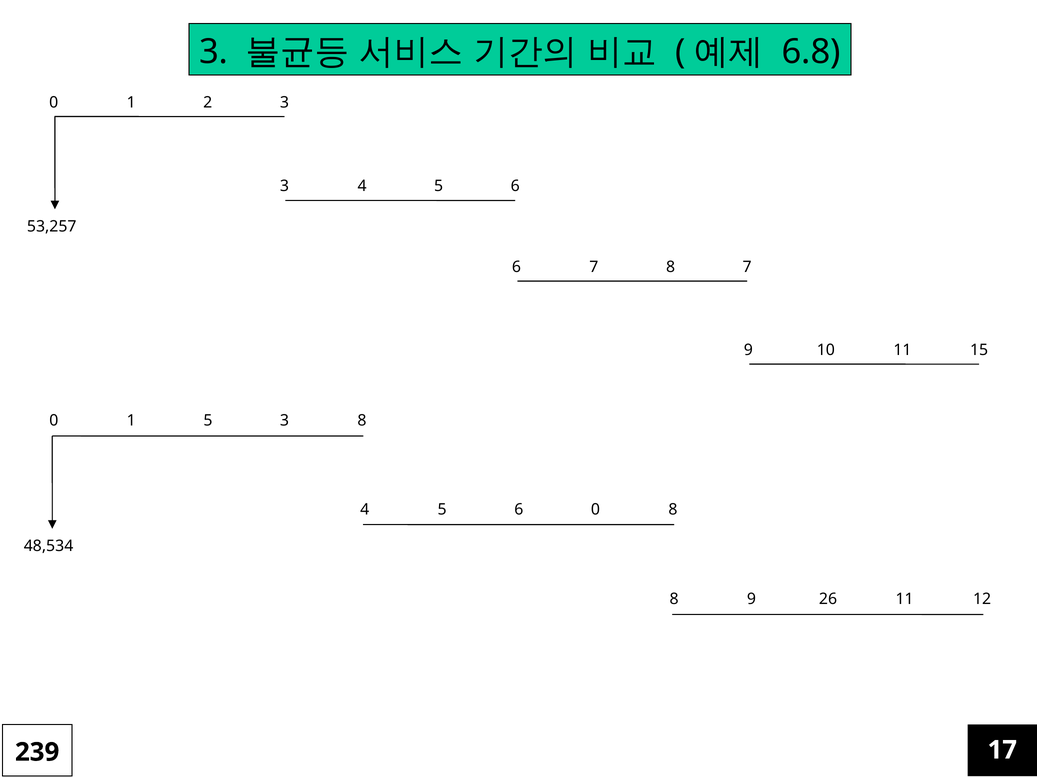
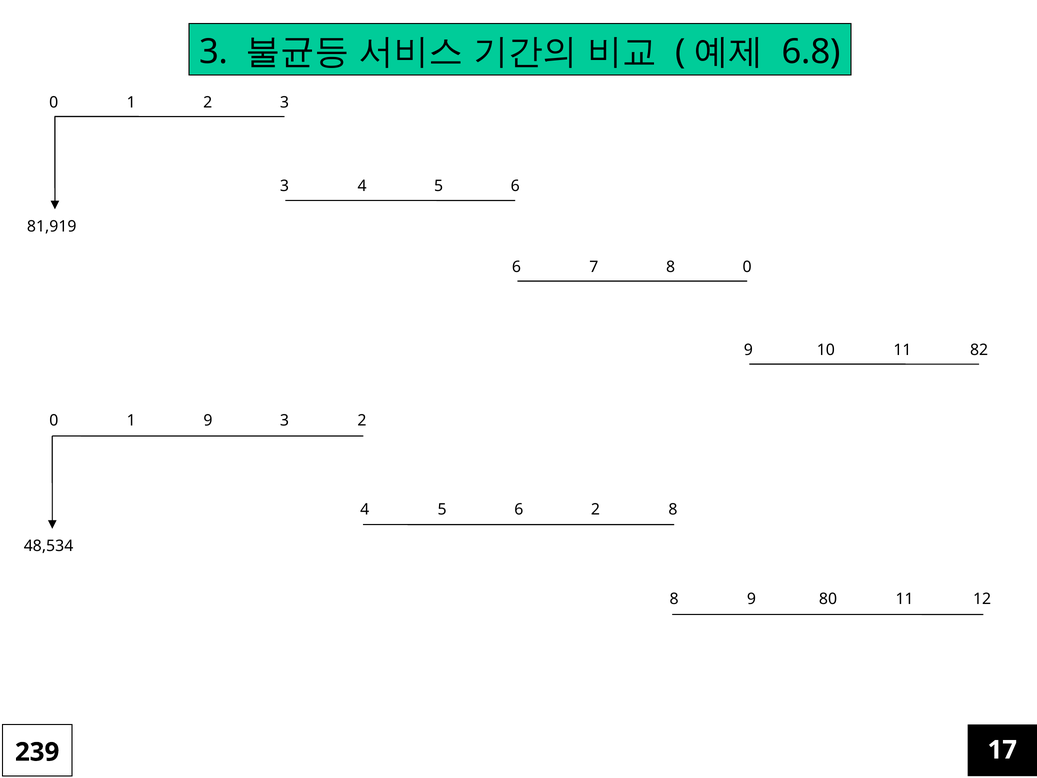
53,257: 53,257 -> 81,919
8 7: 7 -> 0
15: 15 -> 82
1 5: 5 -> 9
3 8: 8 -> 2
6 0: 0 -> 2
26: 26 -> 80
